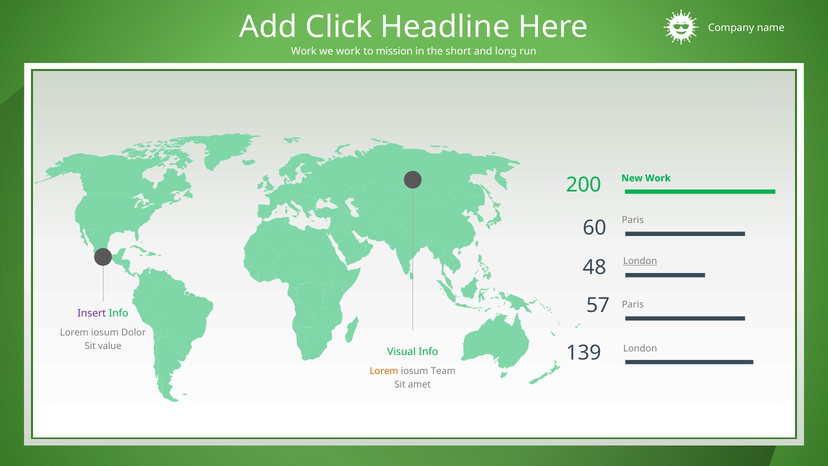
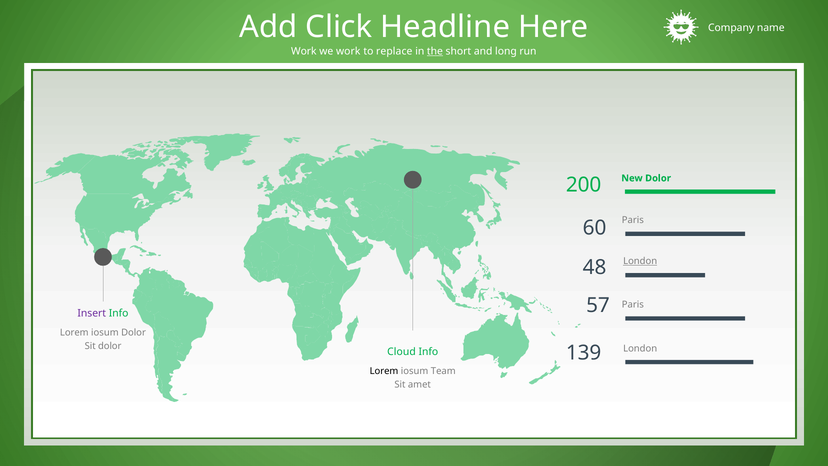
mission: mission -> replace
the underline: none -> present
New Work: Work -> Dolor
Sit value: value -> dolor
Visual: Visual -> Cloud
Lorem at (384, 371) colour: orange -> black
